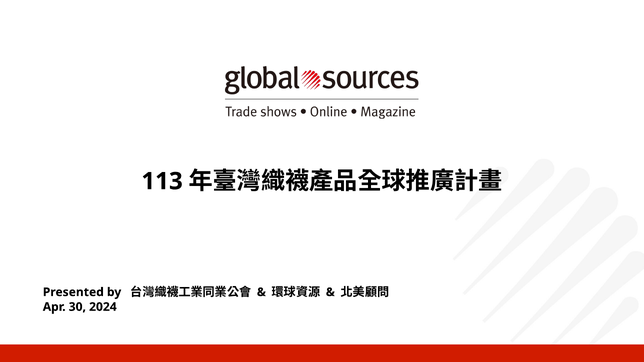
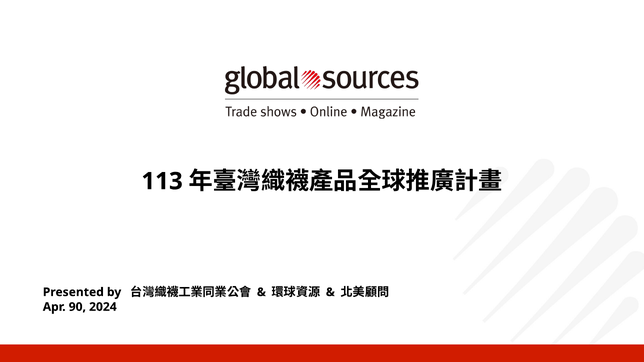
30: 30 -> 90
